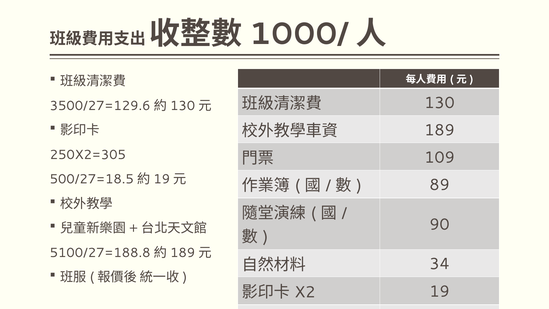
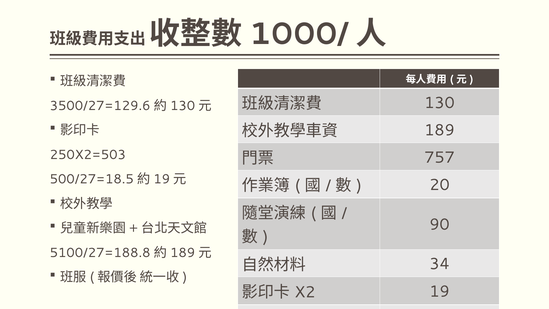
250X2=305: 250X2=305 -> 250X2=503
109: 109 -> 757
89: 89 -> 20
